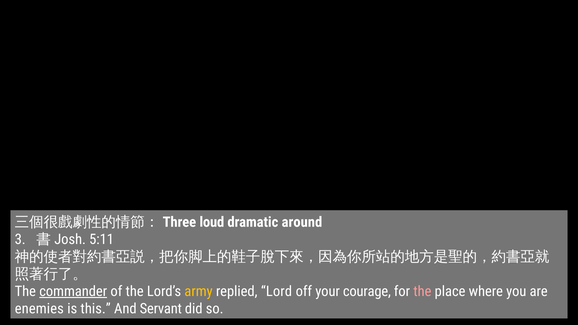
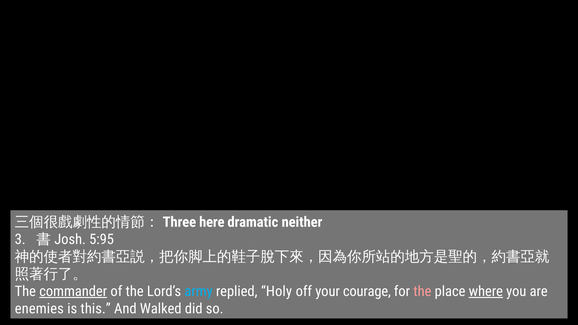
loud: loud -> here
around: around -> neither
5:11: 5:11 -> 5:95
army colour: yellow -> light blue
Lord: Lord -> Holy
where underline: none -> present
Servant: Servant -> Walked
